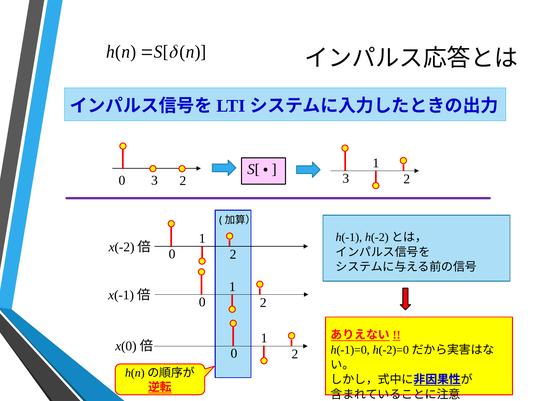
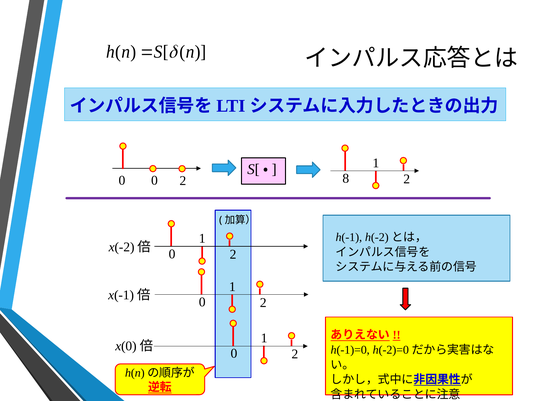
0 3: 3 -> 0
2 3: 3 -> 8
